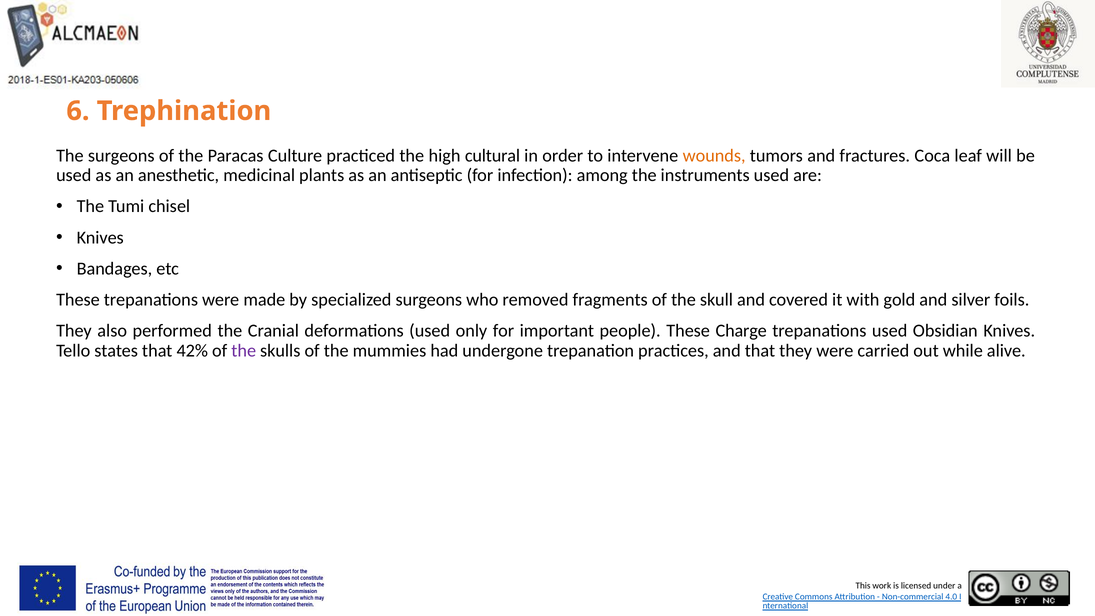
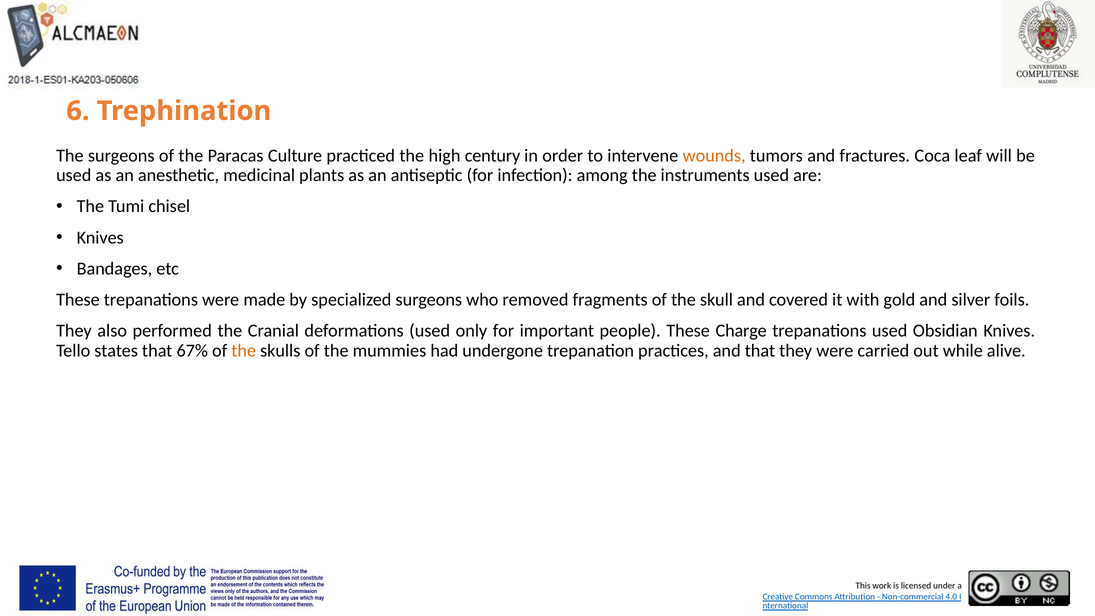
cultural: cultural -> century
42%: 42% -> 67%
the at (244, 351) colour: purple -> orange
